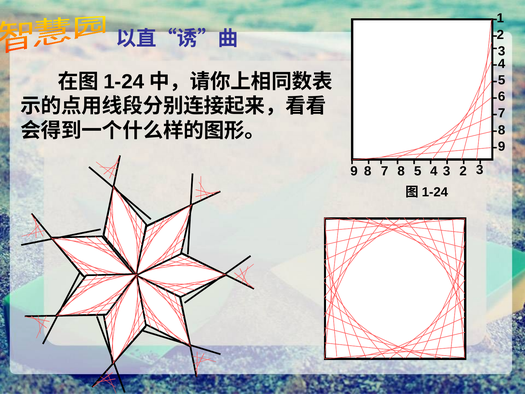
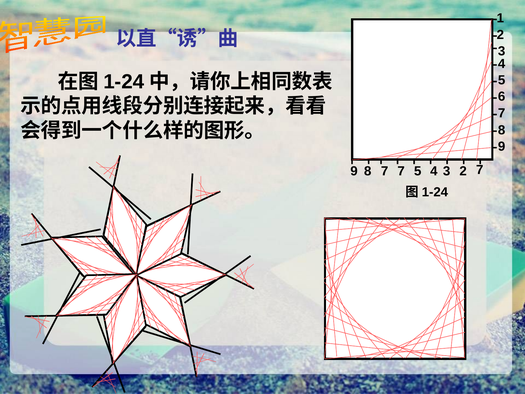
7 8: 8 -> 7
3 at (480, 170): 3 -> 7
